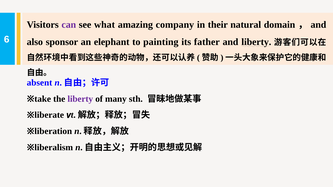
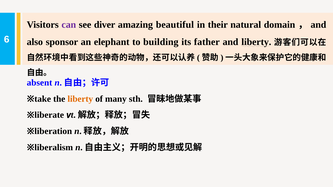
what: what -> diver
company: company -> beautiful
painting: painting -> building
liberty at (80, 99) colour: purple -> orange
